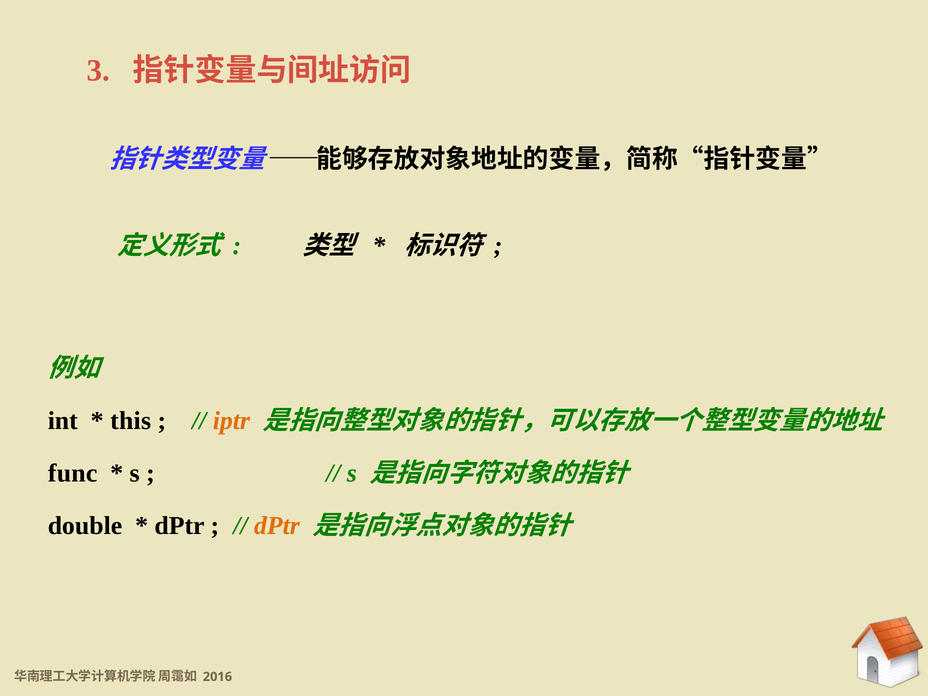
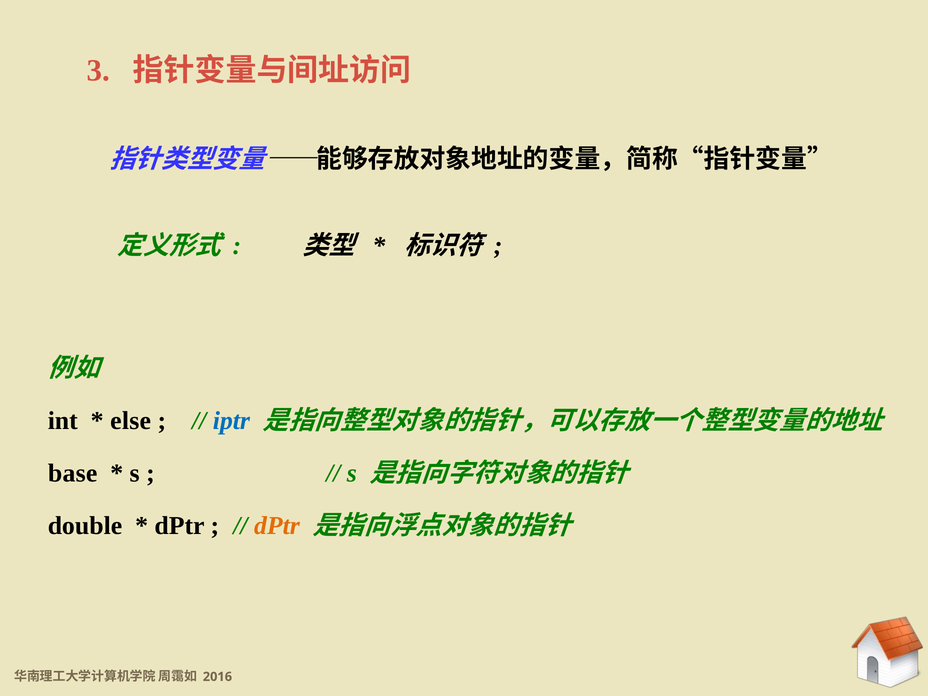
this: this -> else
iptr colour: orange -> blue
func: func -> base
